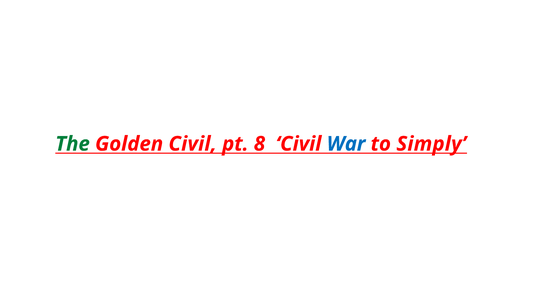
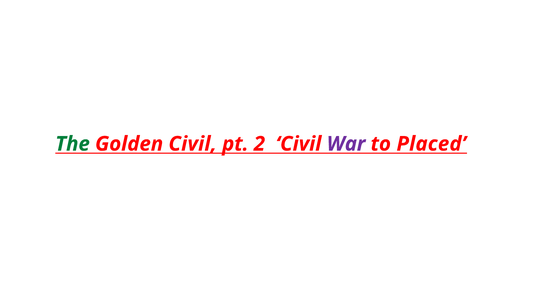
8: 8 -> 2
War colour: blue -> purple
Simply: Simply -> Placed
